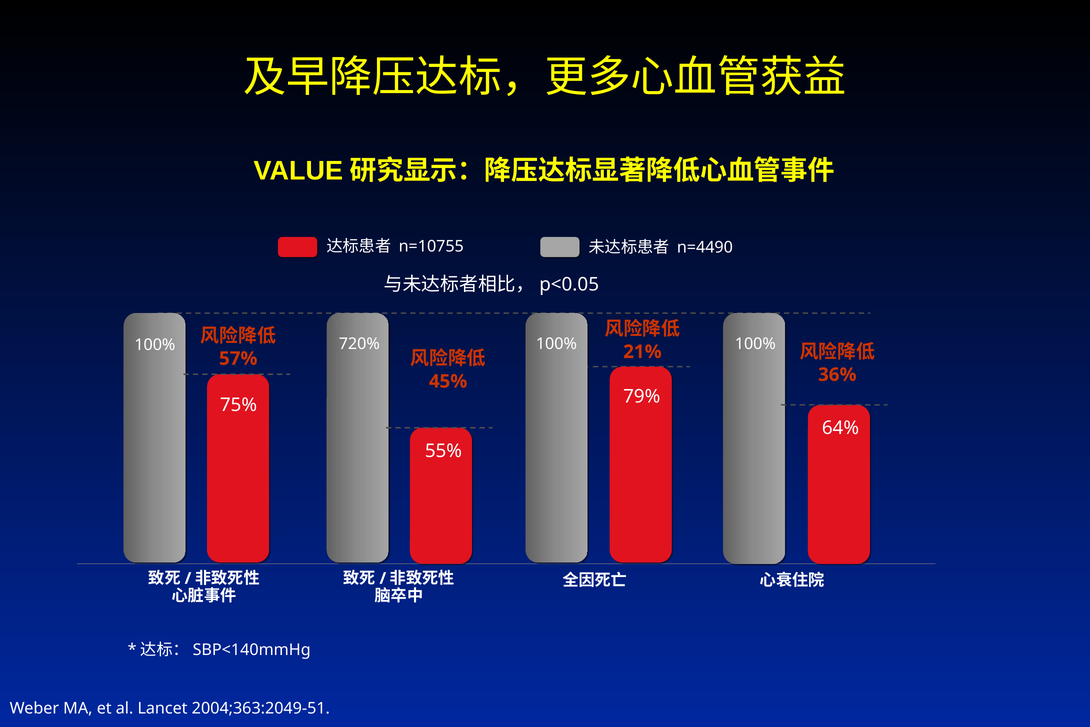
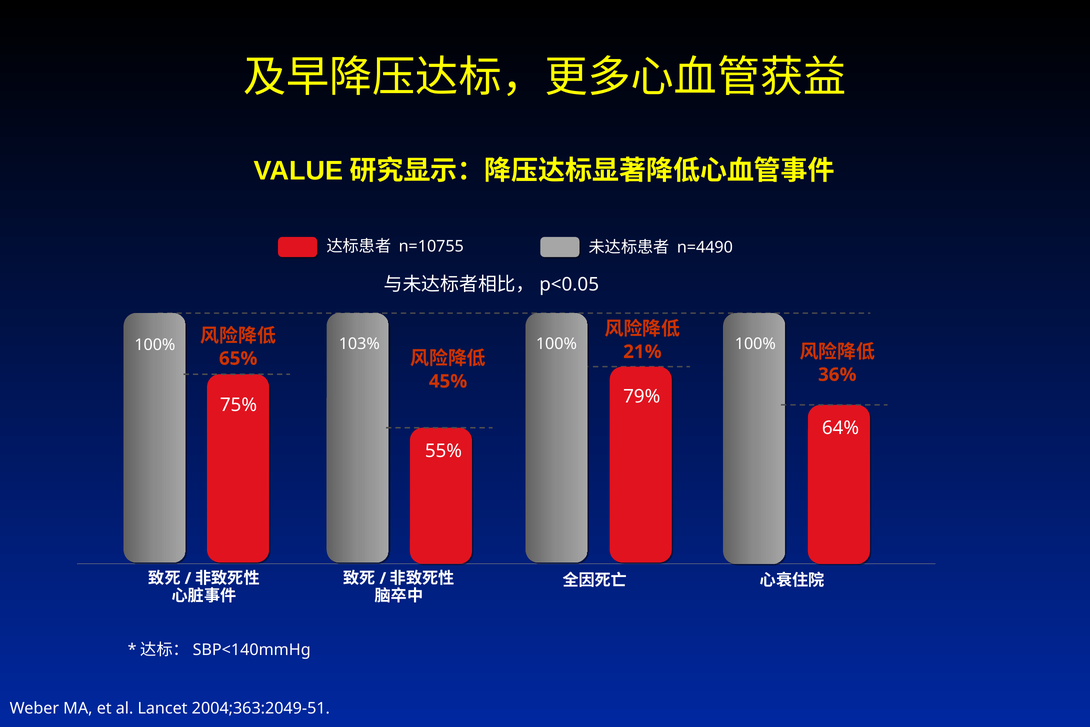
720%: 720% -> 103%
57%: 57% -> 65%
